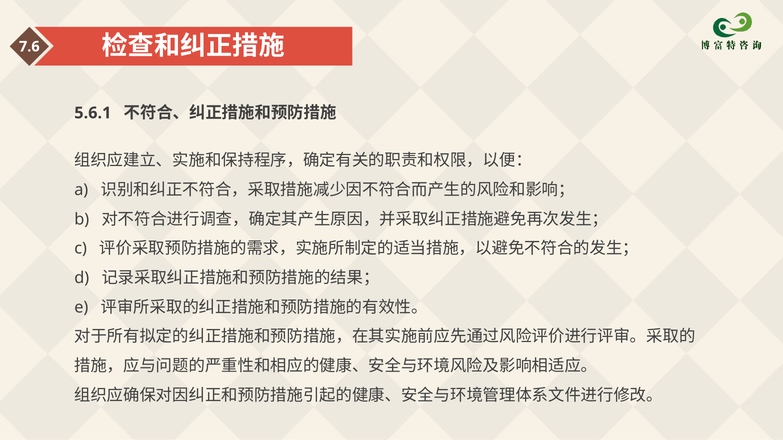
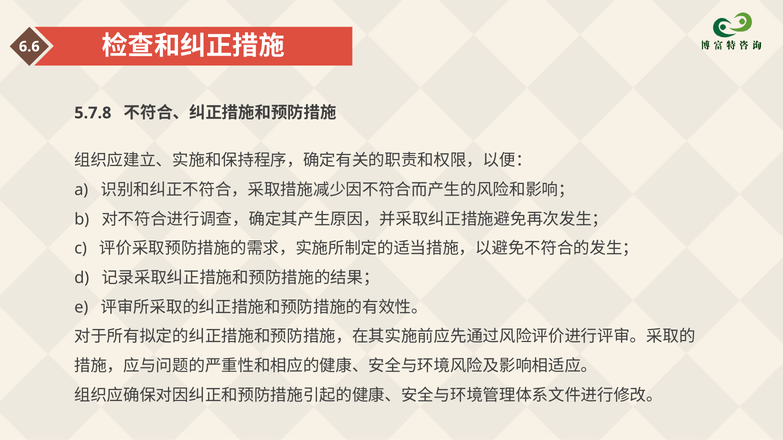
7.6: 7.6 -> 6.6
5.6.1: 5.6.1 -> 5.7.8
